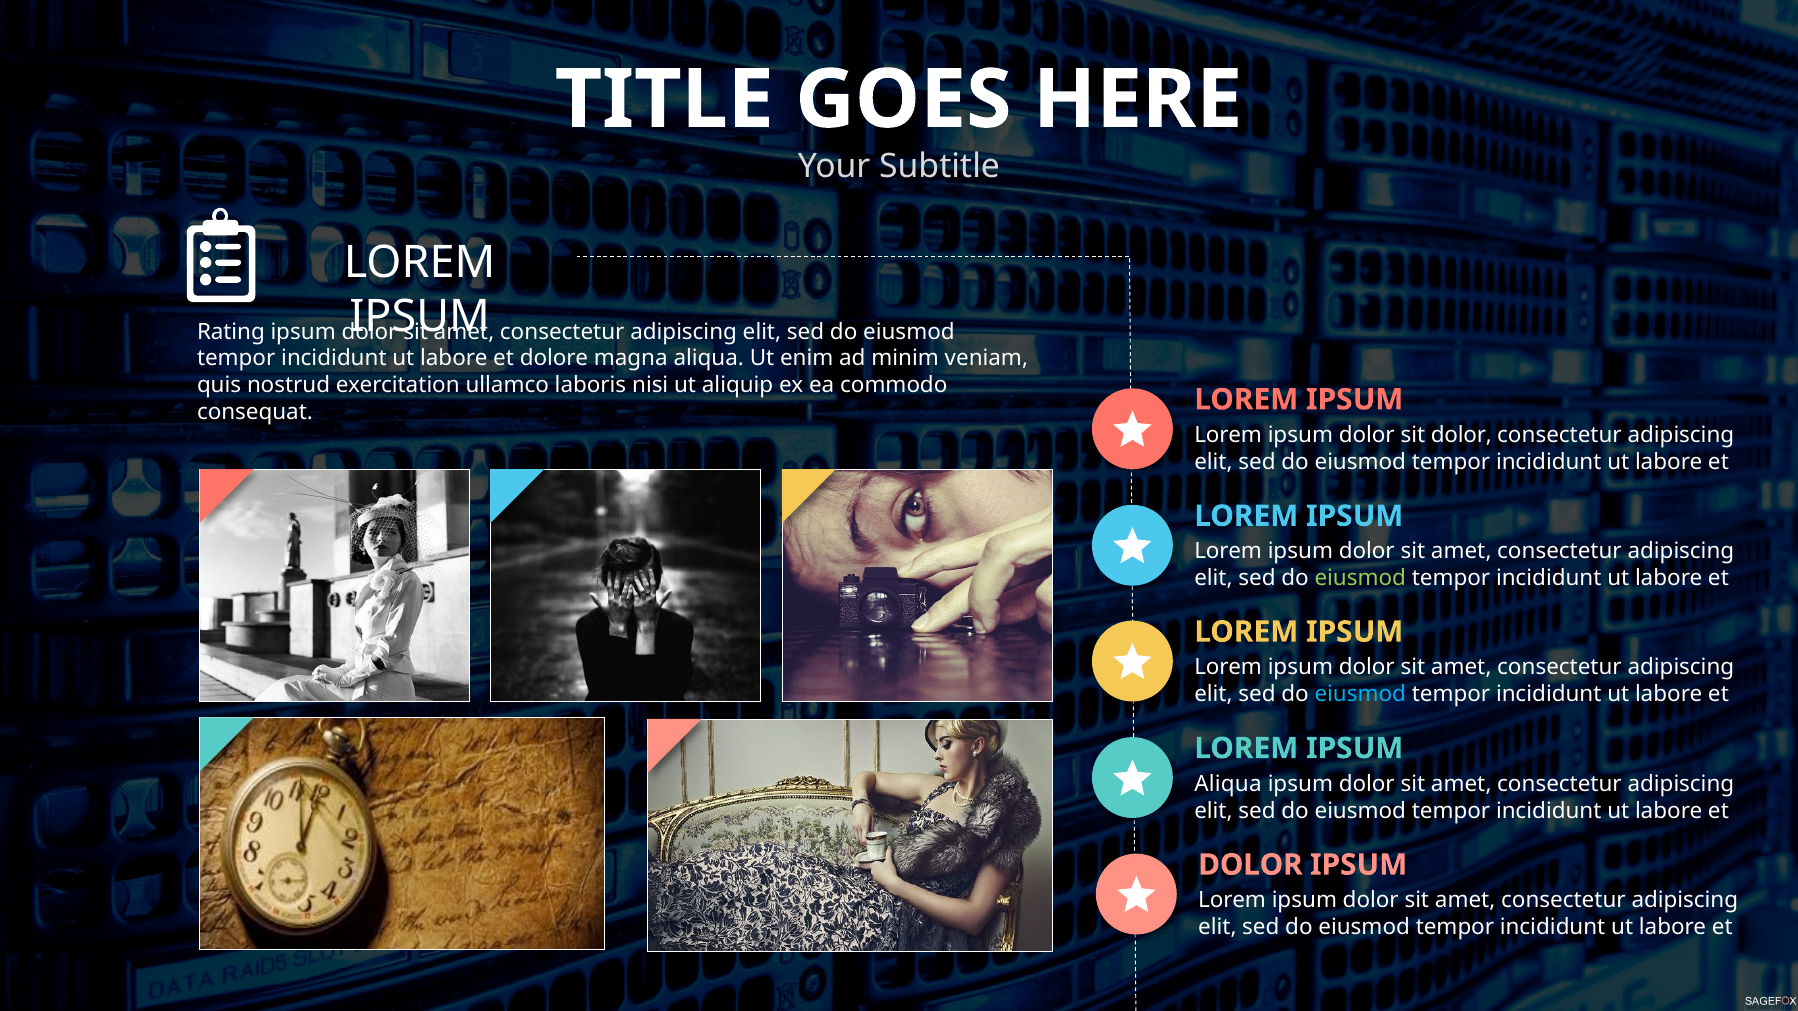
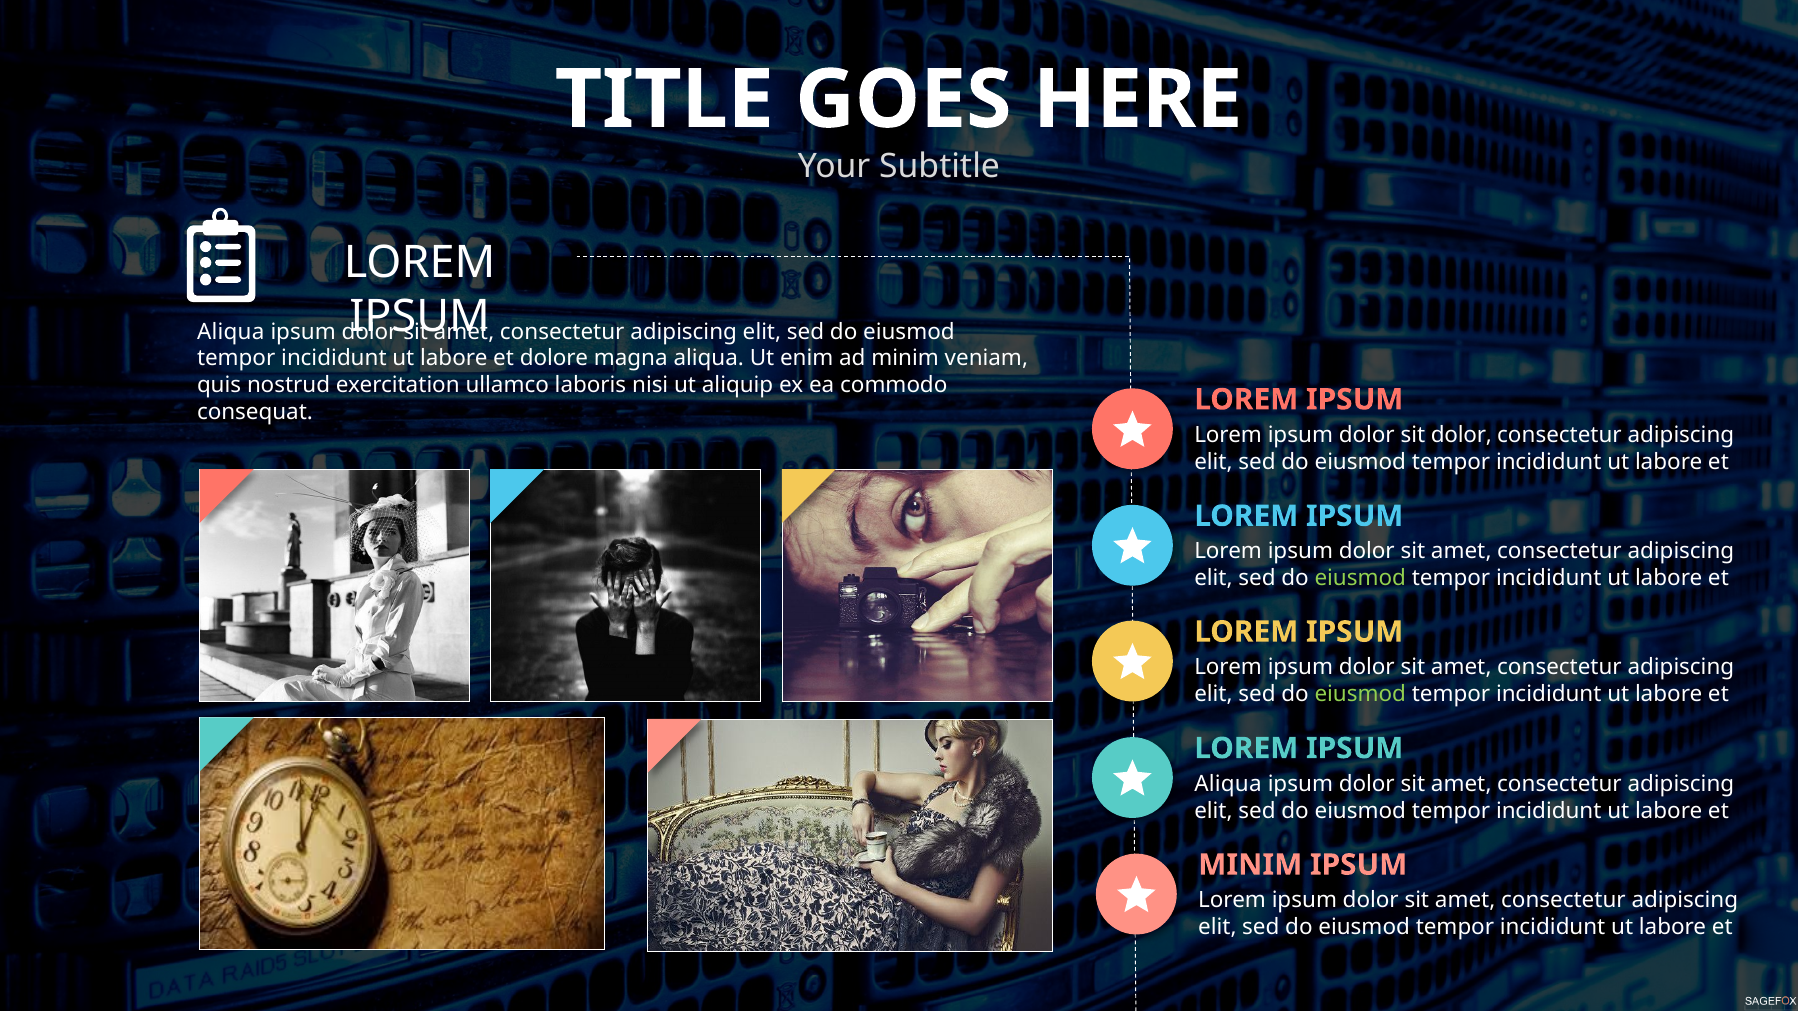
Rating at (231, 332): Rating -> Aliqua
eiusmod at (1360, 694) colour: light blue -> light green
DOLOR at (1250, 865): DOLOR -> MINIM
